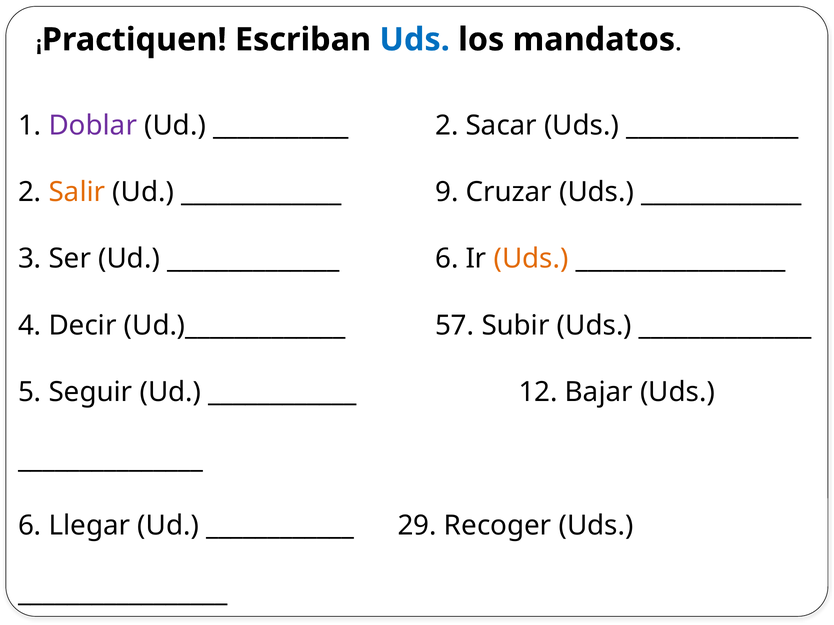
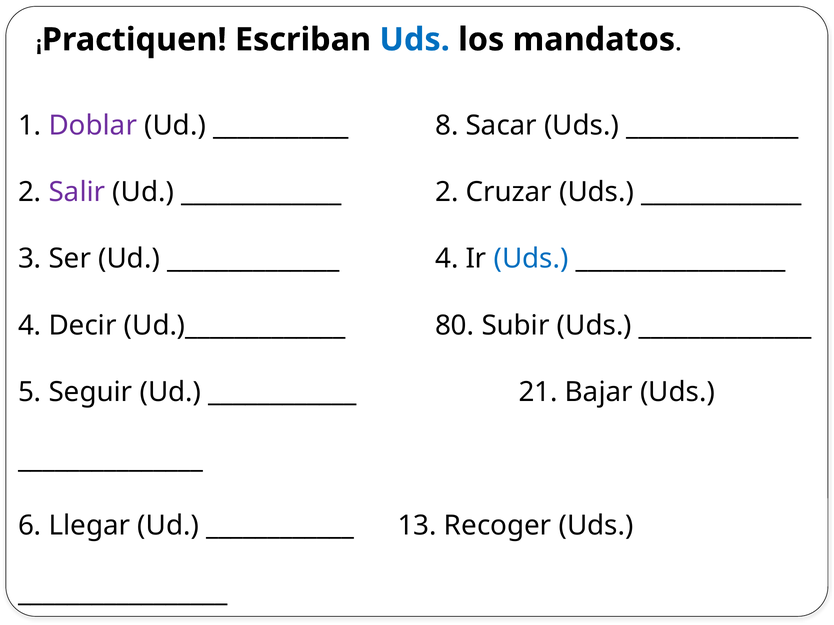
2 at (447, 126): 2 -> 8
Salir colour: orange -> purple
9 at (447, 192): 9 -> 2
6 at (447, 259): 6 -> 4
Uds at (531, 259) colour: orange -> blue
57: 57 -> 80
12: 12 -> 21
29 at (417, 526): 29 -> 13
